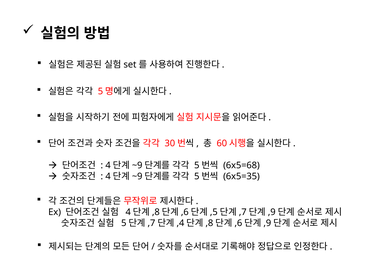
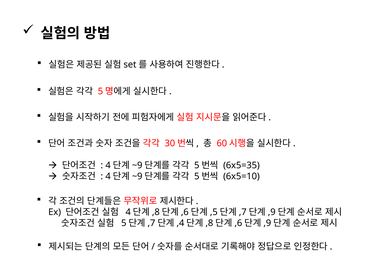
6x5=68: 6x5=68 -> 6x5=35
6x5=35: 6x5=35 -> 6x5=10
